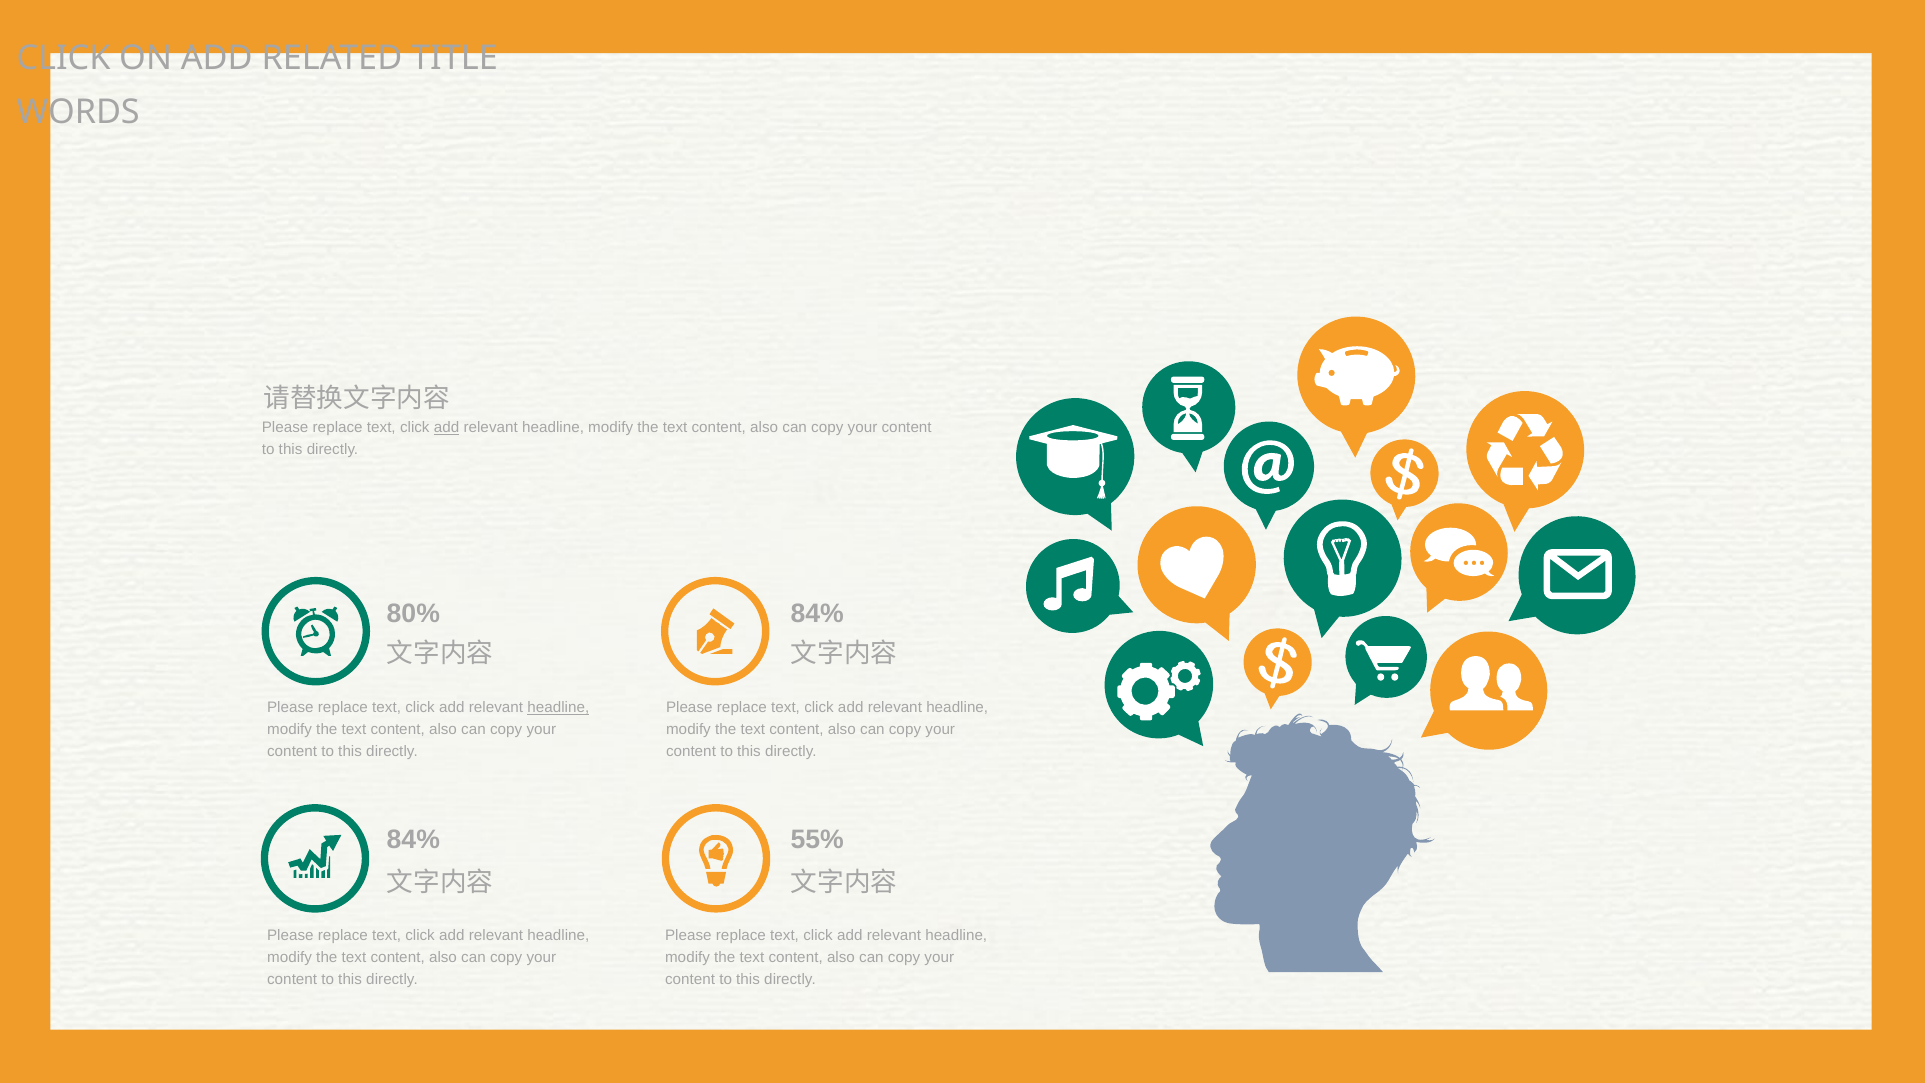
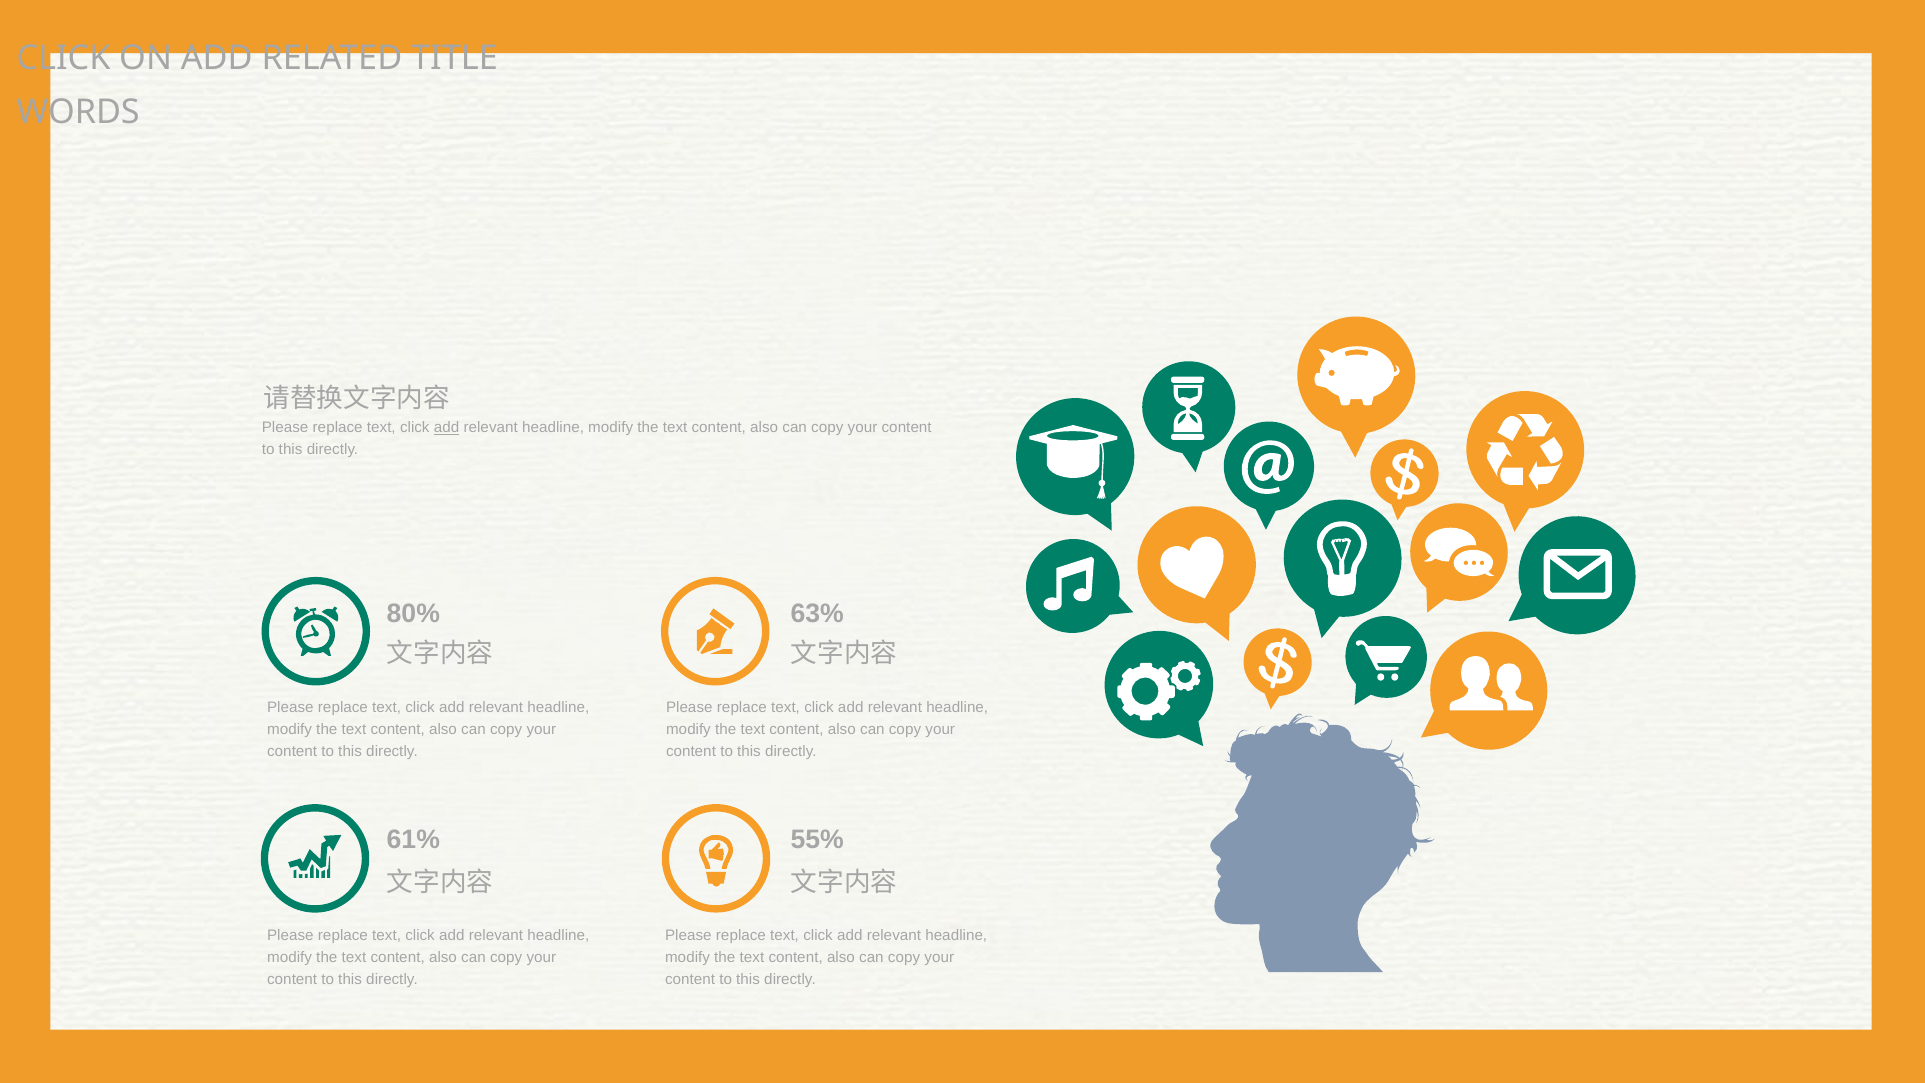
84% at (817, 614): 84% -> 63%
headline at (558, 707) underline: present -> none
84% at (413, 840): 84% -> 61%
